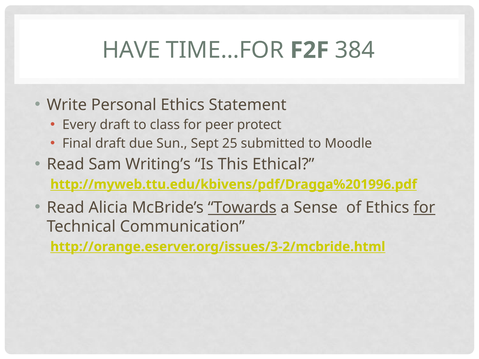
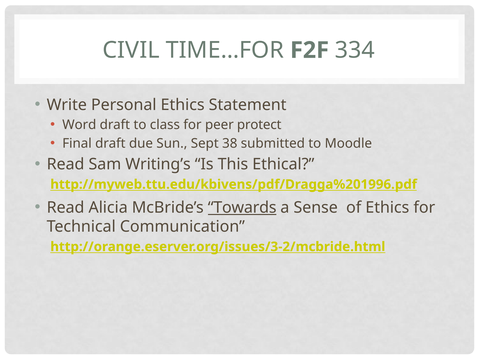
HAVE: HAVE -> CIVIL
384: 384 -> 334
Every: Every -> Word
25: 25 -> 38
for at (424, 208) underline: present -> none
